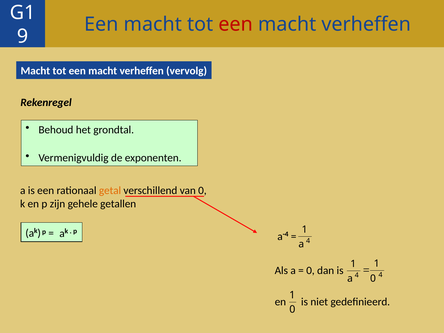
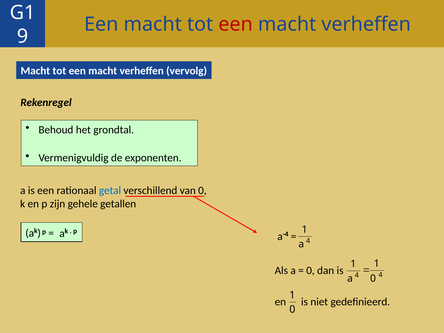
getal colour: orange -> blue
